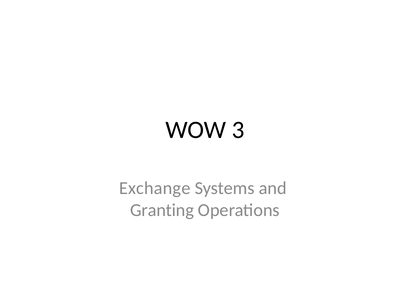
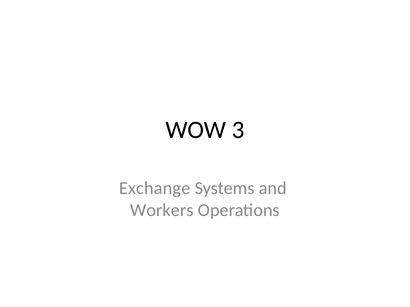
Granting: Granting -> Workers
